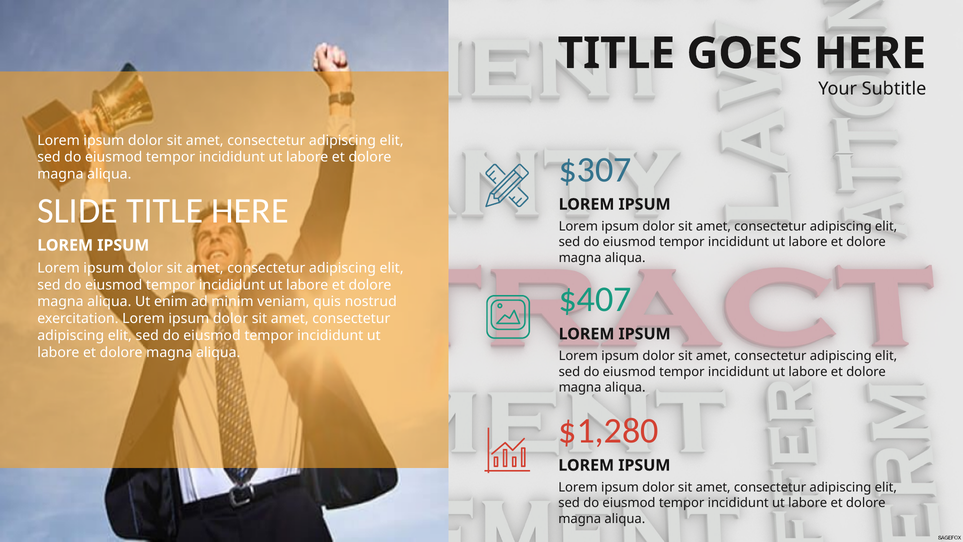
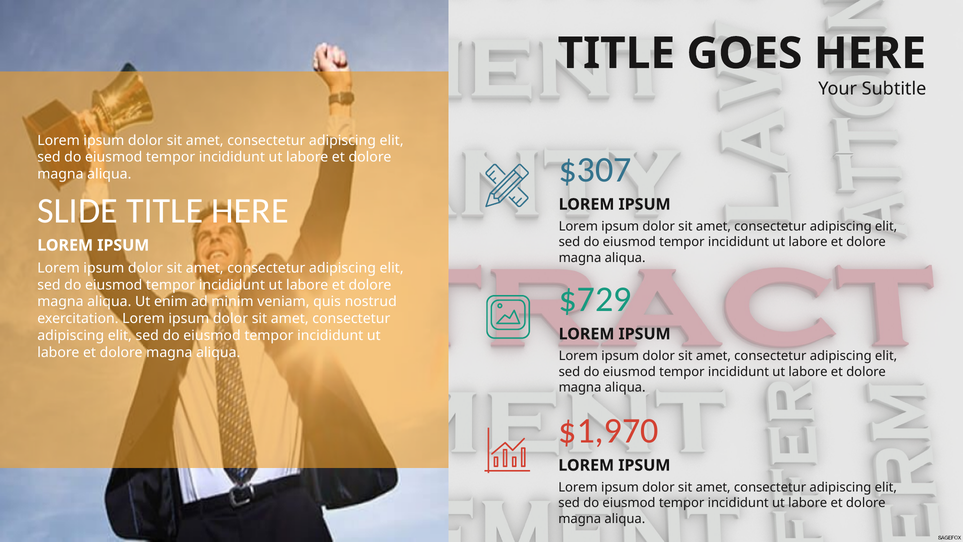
$407: $407 -> $729
$1,280: $1,280 -> $1,970
